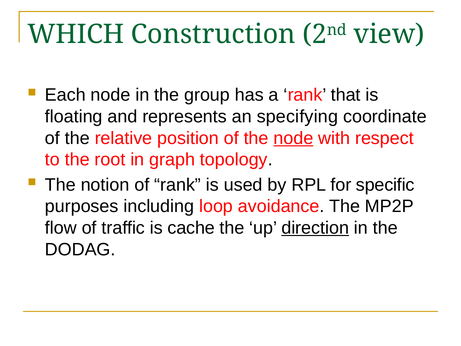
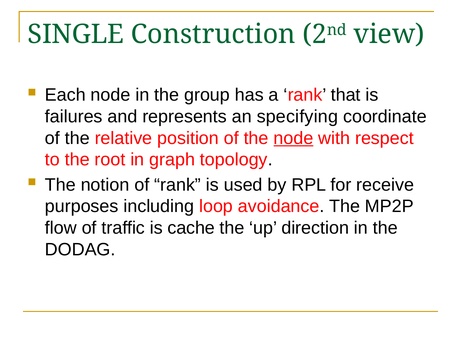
WHICH: WHICH -> SINGLE
floating: floating -> failures
specific: specific -> receive
direction underline: present -> none
